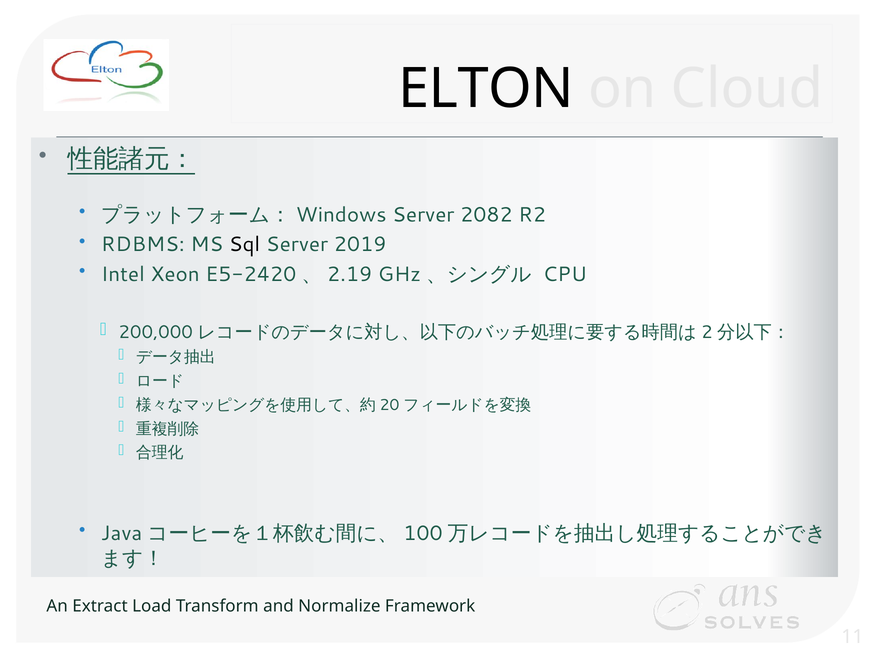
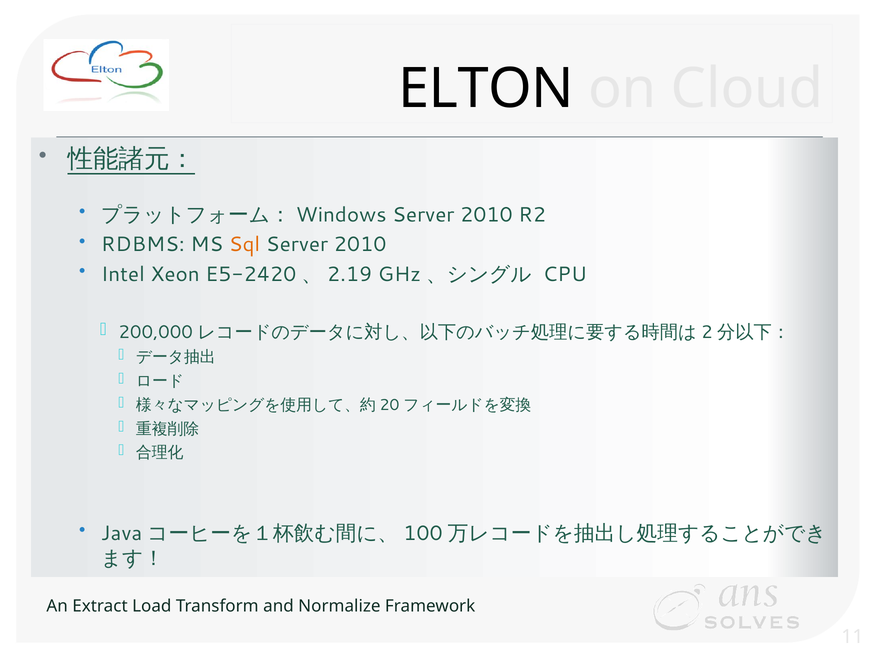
2082 at (486, 215): 2082 -> 2010
Sql colour: black -> orange
2019 at (360, 245): 2019 -> 2010
